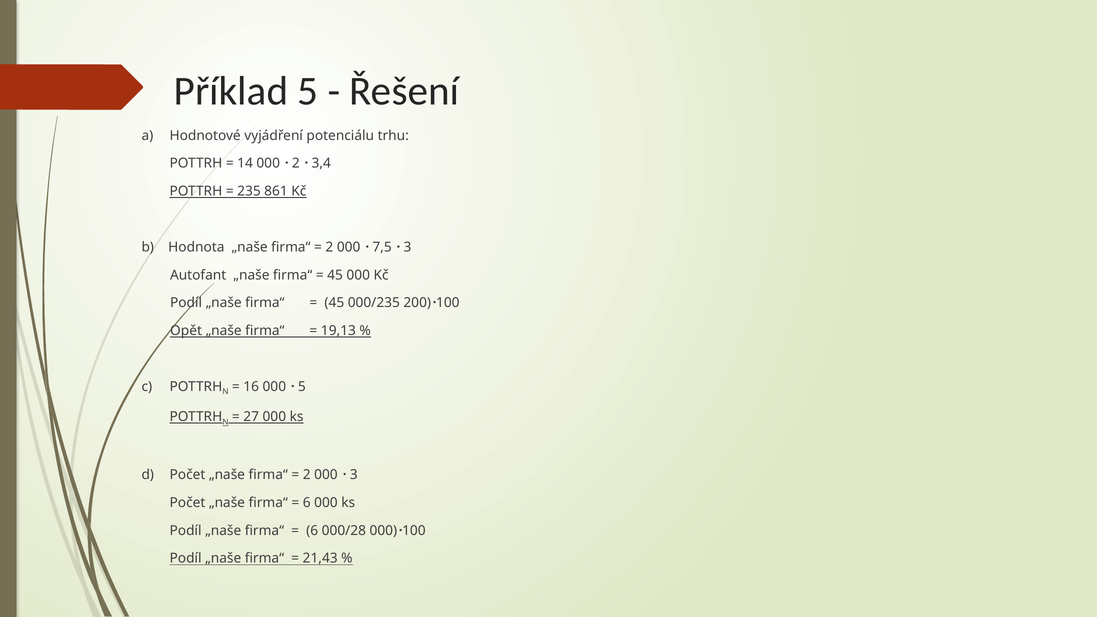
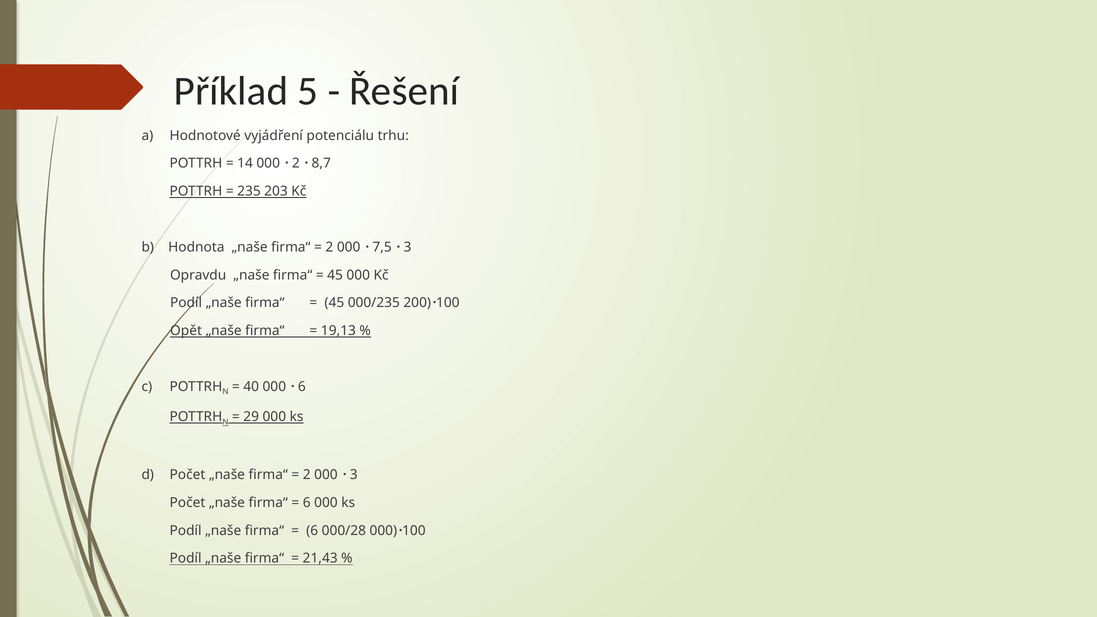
3,4: 3,4 -> 8,7
861: 861 -> 203
Autofant: Autofant -> Opravdu
16: 16 -> 40
5 at (302, 387): 5 -> 6
27: 27 -> 29
